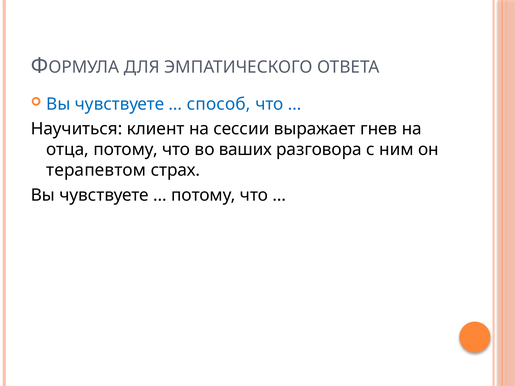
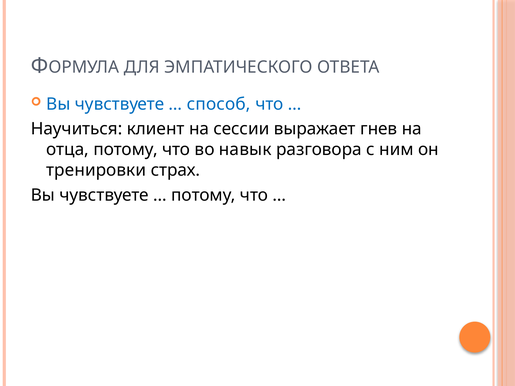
ваших: ваших -> навык
терапевтом: терапевтом -> тренировки
